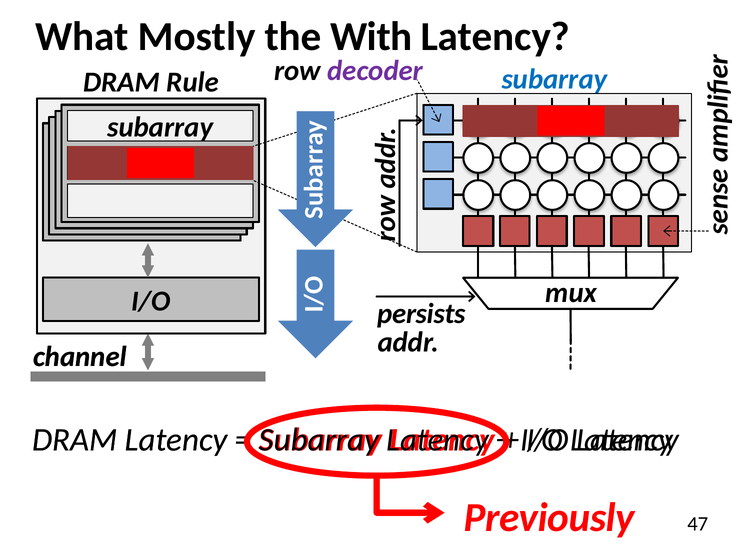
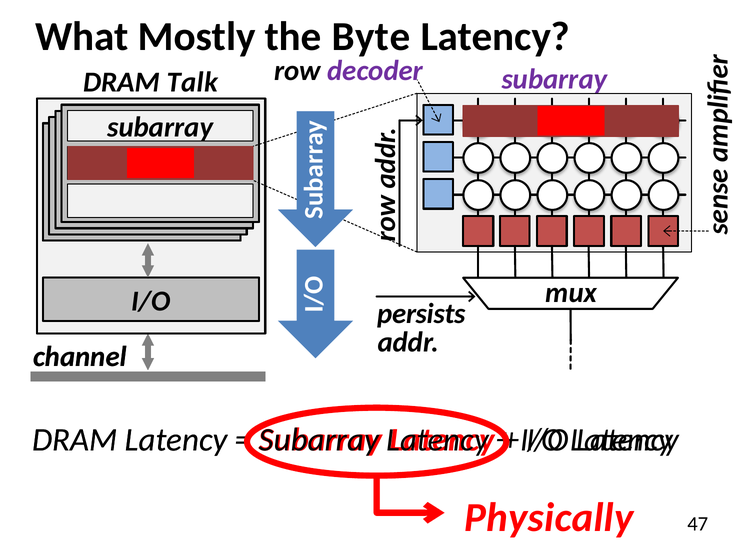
With: With -> Byte
subarray at (554, 79) colour: blue -> purple
Rule: Rule -> Talk
Previously: Previously -> Physically
